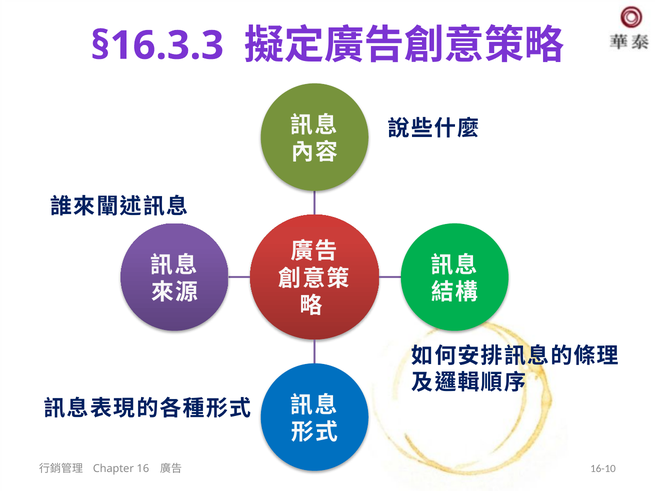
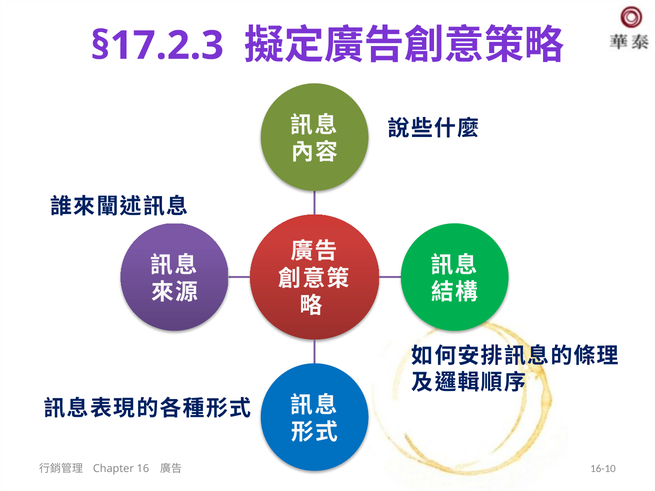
§16.3.3: §16.3.3 -> §17.2.3
